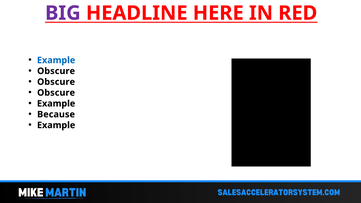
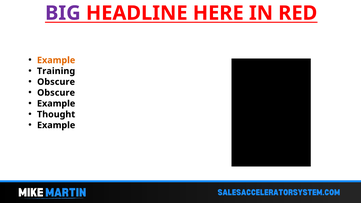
Example at (56, 60) colour: blue -> orange
Obscure at (56, 71): Obscure -> Training
Because: Because -> Thought
